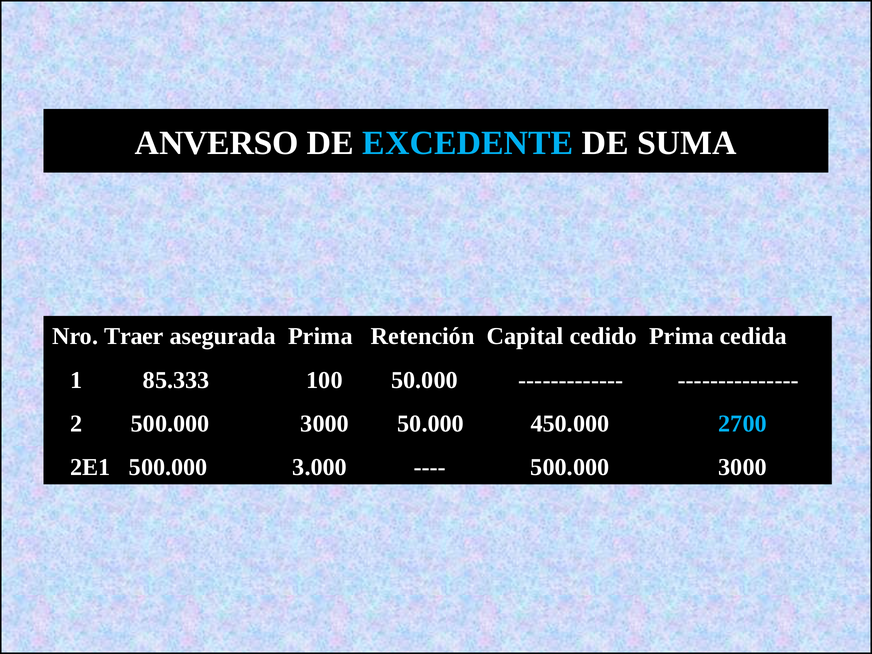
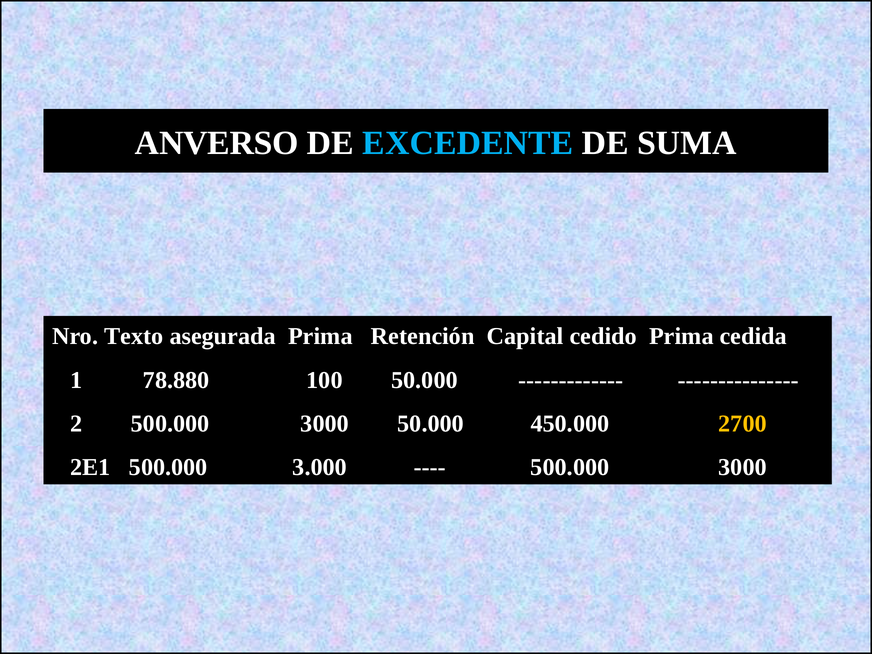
Traer: Traer -> Texto
85.333: 85.333 -> 78.880
2700 colour: light blue -> yellow
